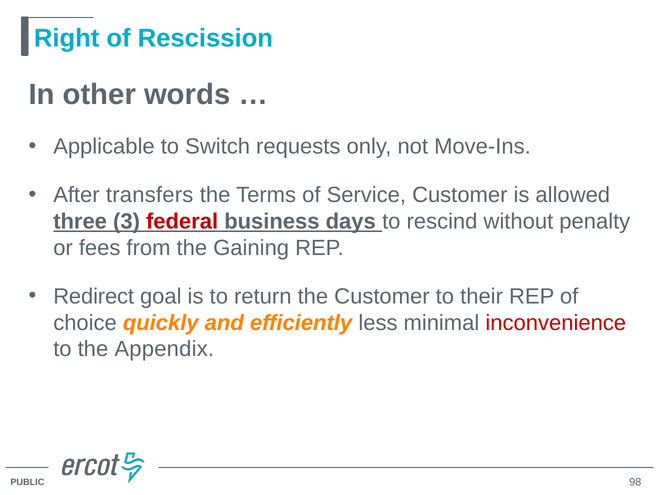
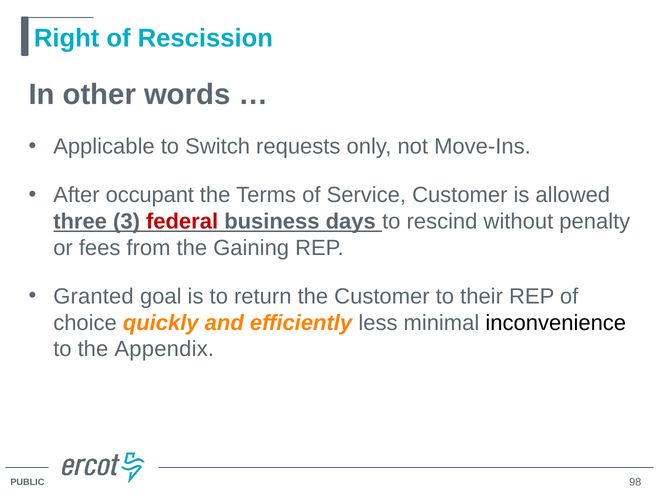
transfers: transfers -> occupant
Redirect: Redirect -> Granted
inconvenience colour: red -> black
